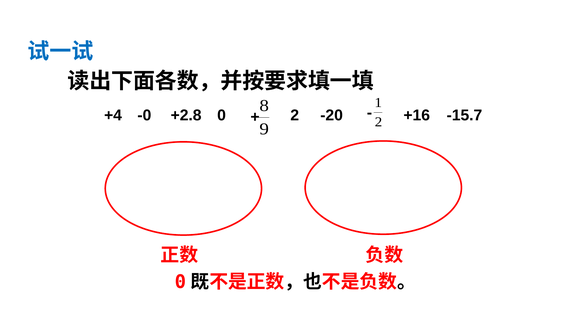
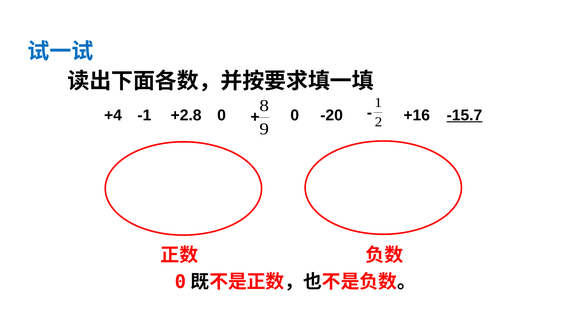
-0: -0 -> -1
+2.8 2: 2 -> 0
-15.7 underline: none -> present
